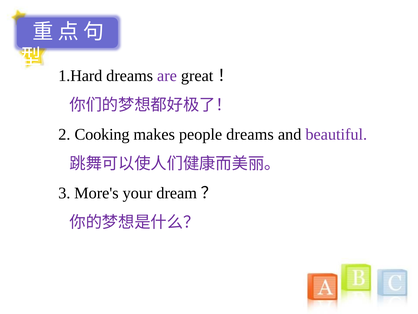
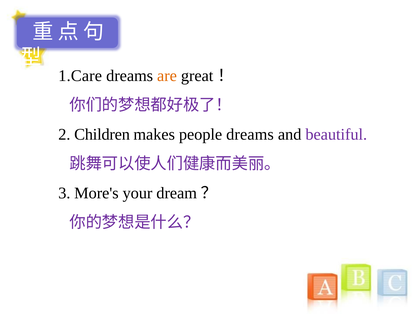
1.Hard: 1.Hard -> 1.Care
are colour: purple -> orange
Cooking: Cooking -> Children
